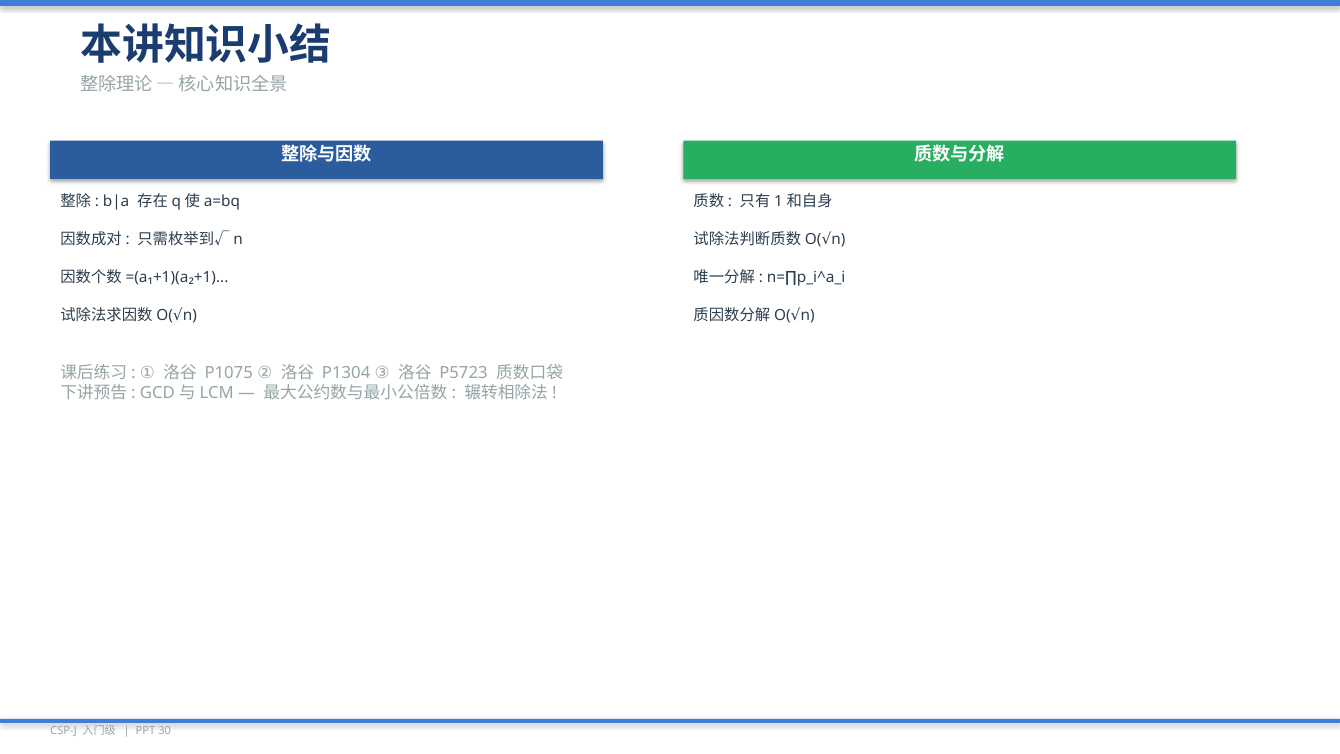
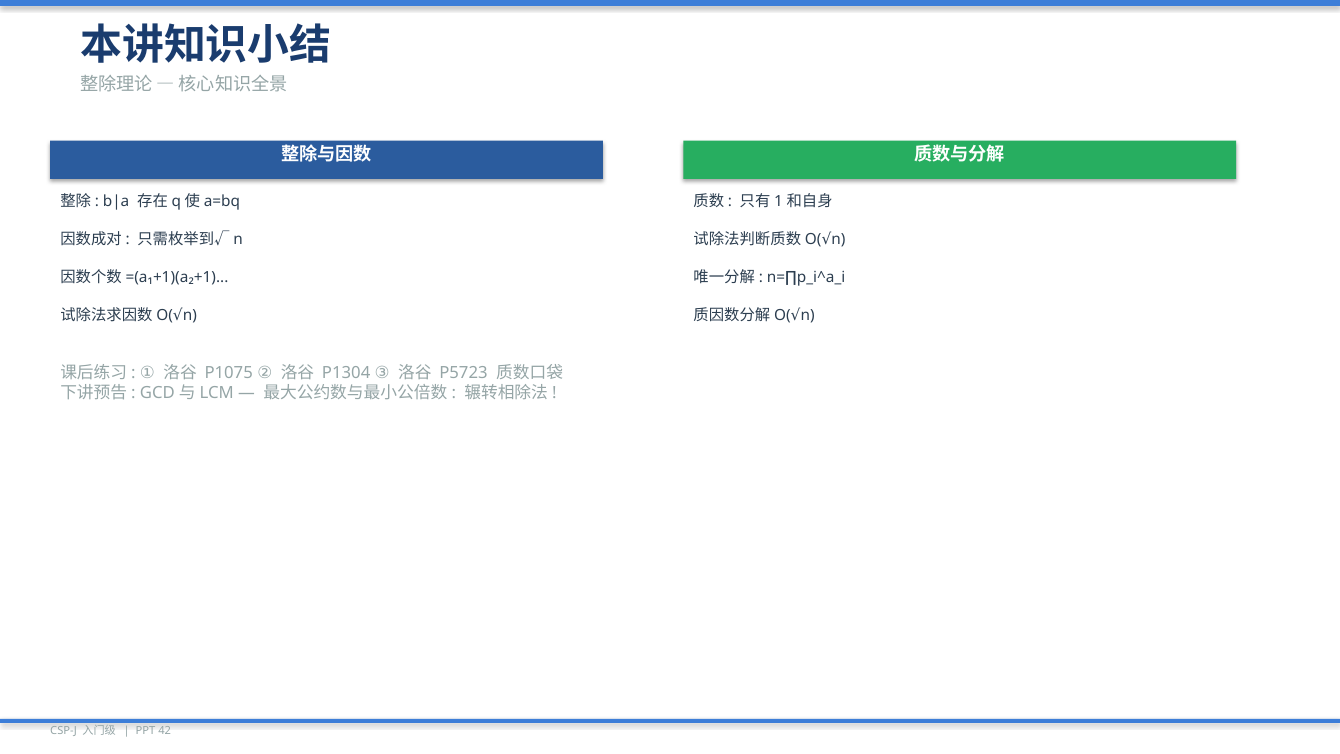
30: 30 -> 42
